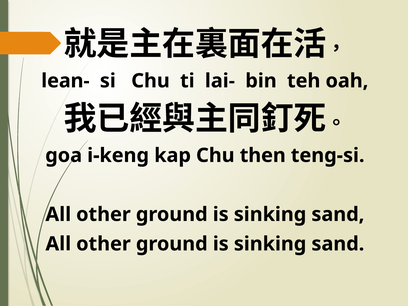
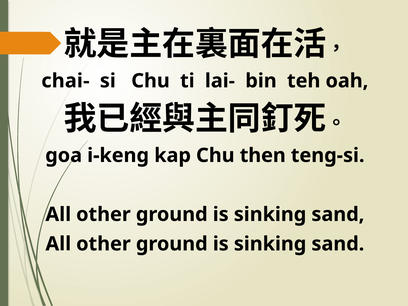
lean-: lean- -> chai-
